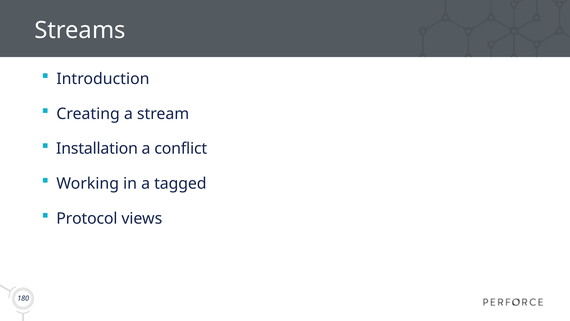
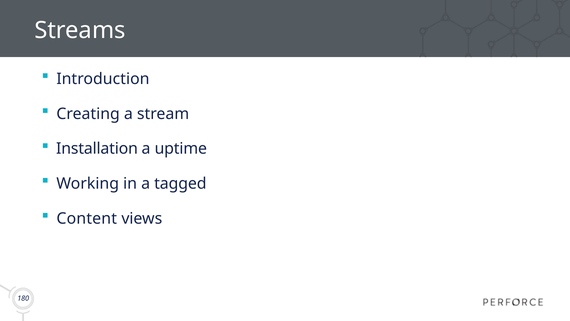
conflict: conflict -> uptime
Protocol: Protocol -> Content
